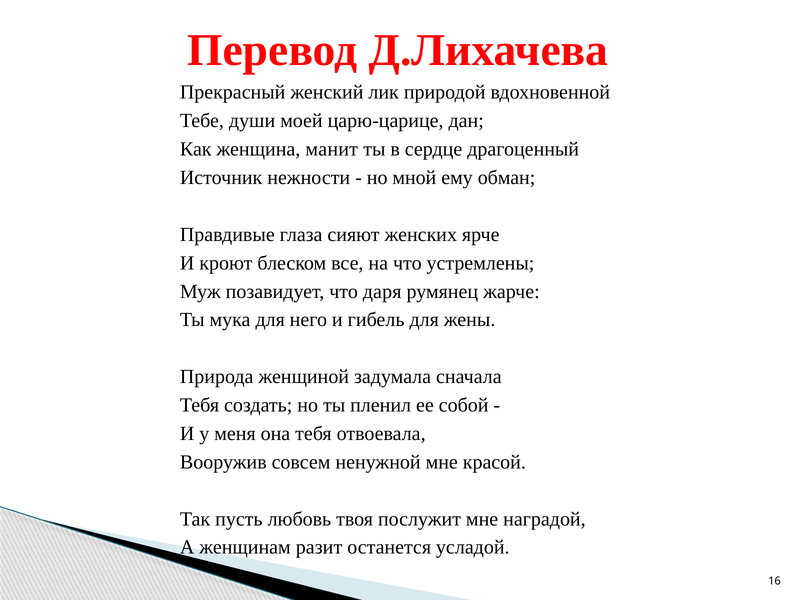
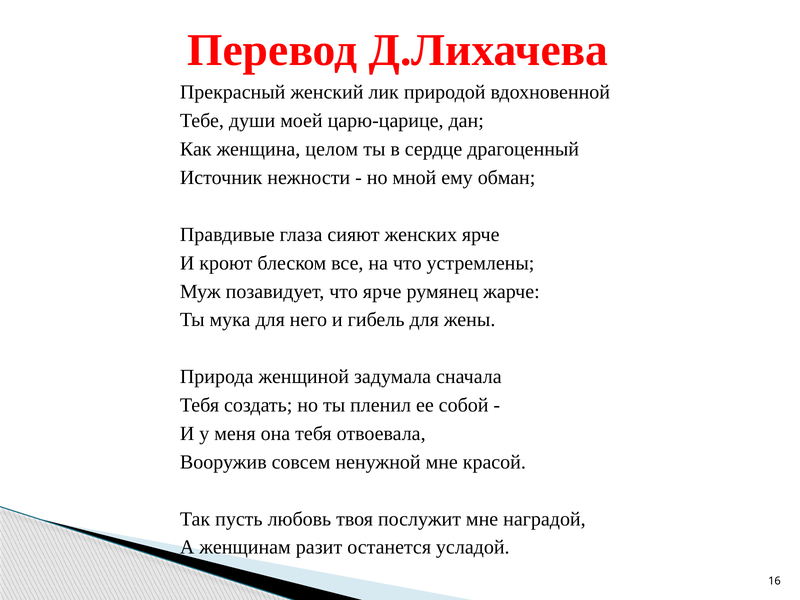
манит: манит -> целом
что даря: даря -> ярче
